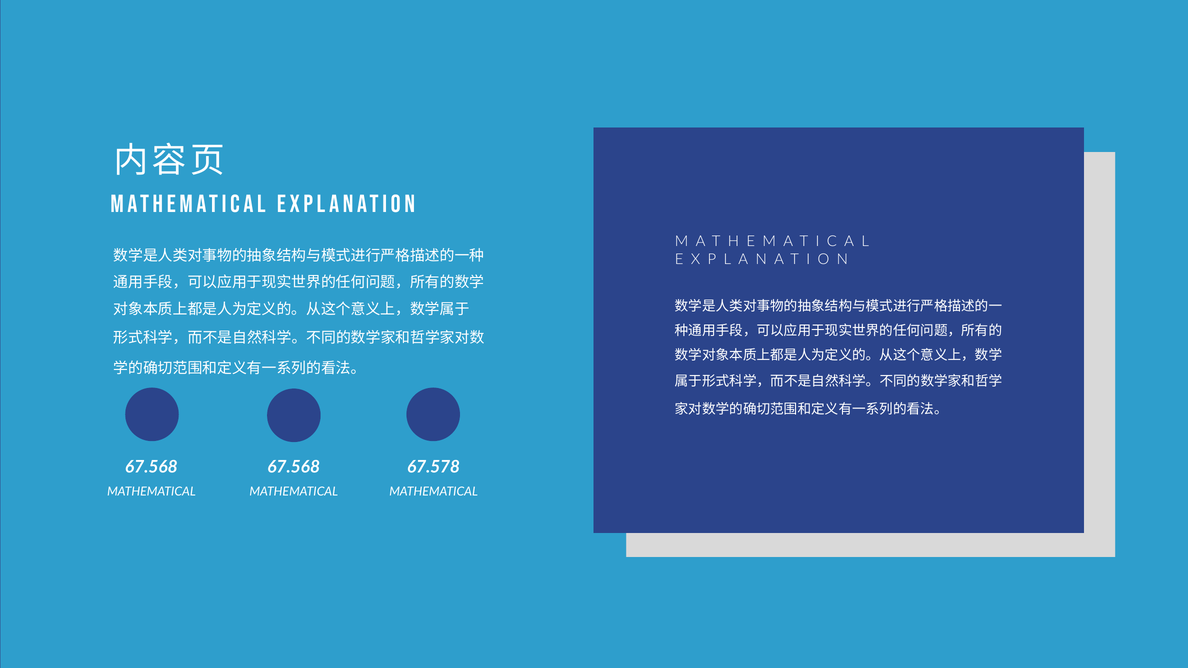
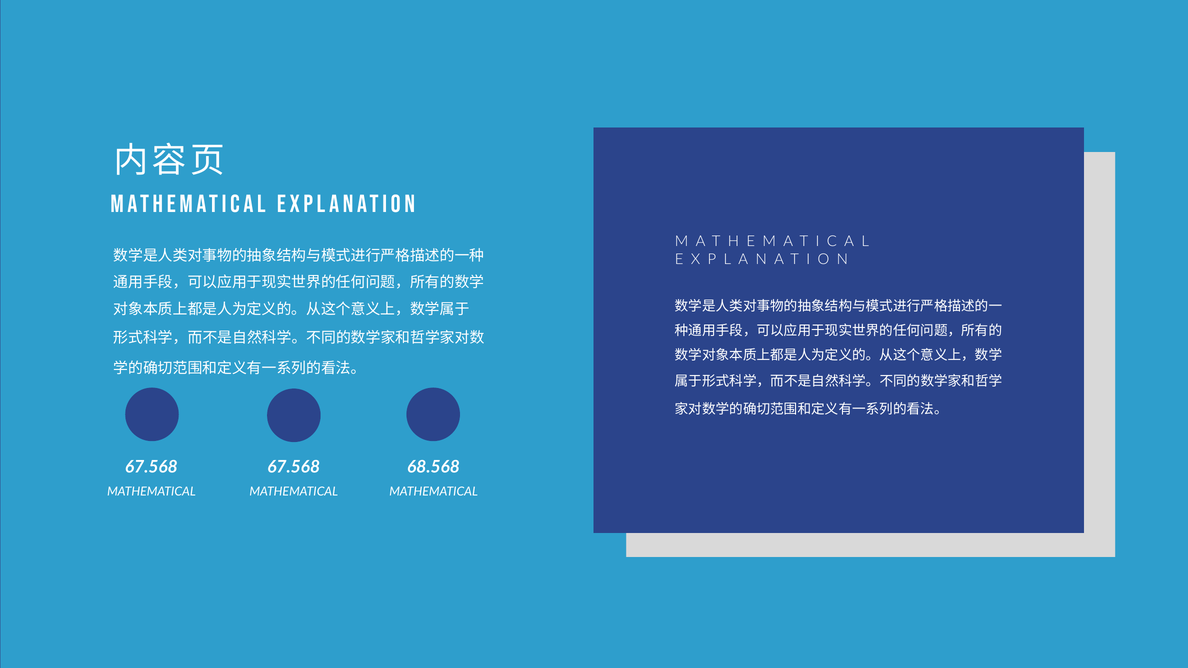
67.578: 67.578 -> 68.568
